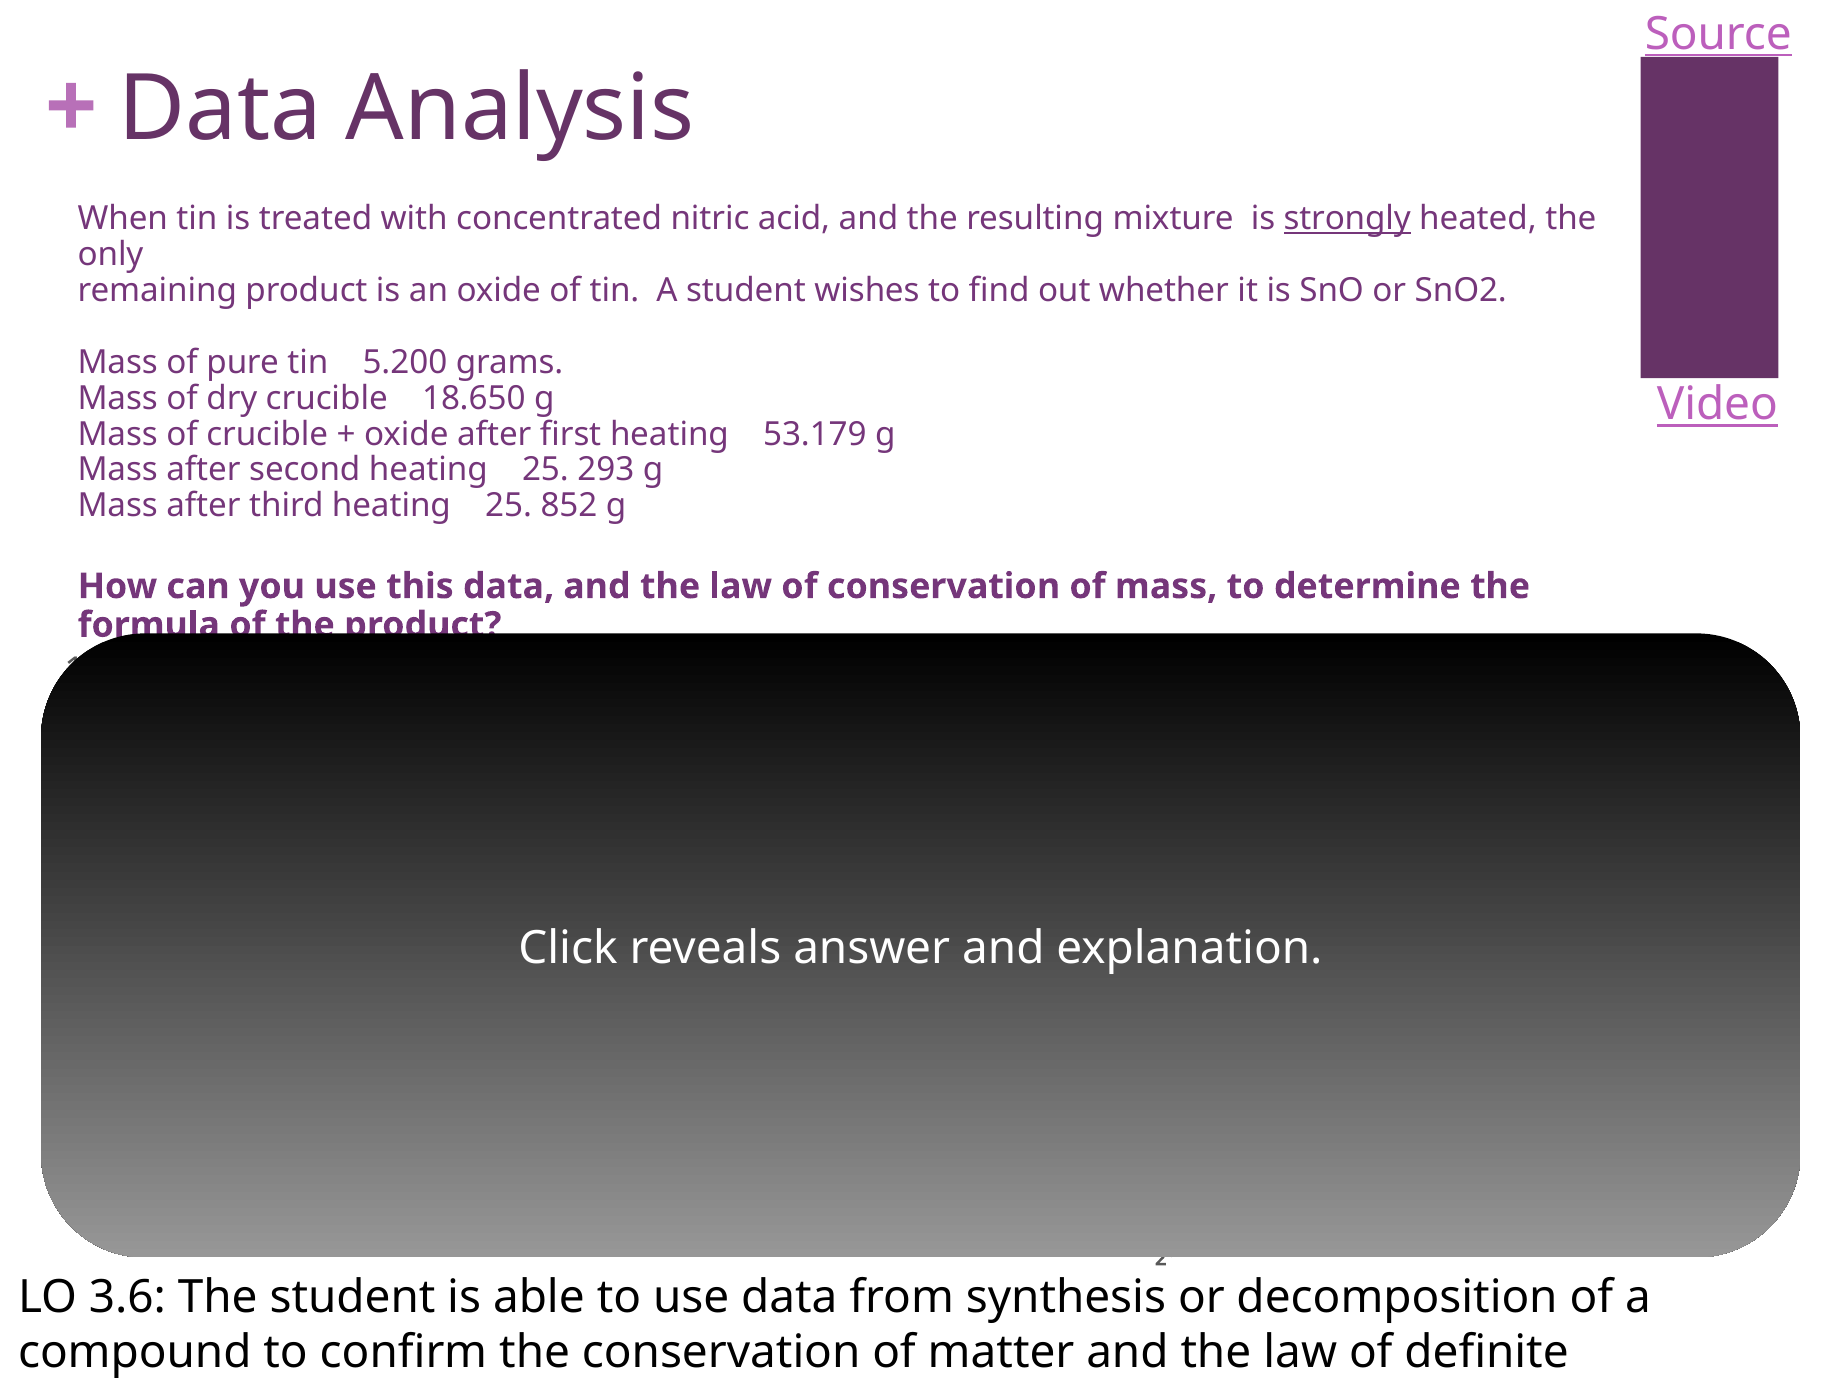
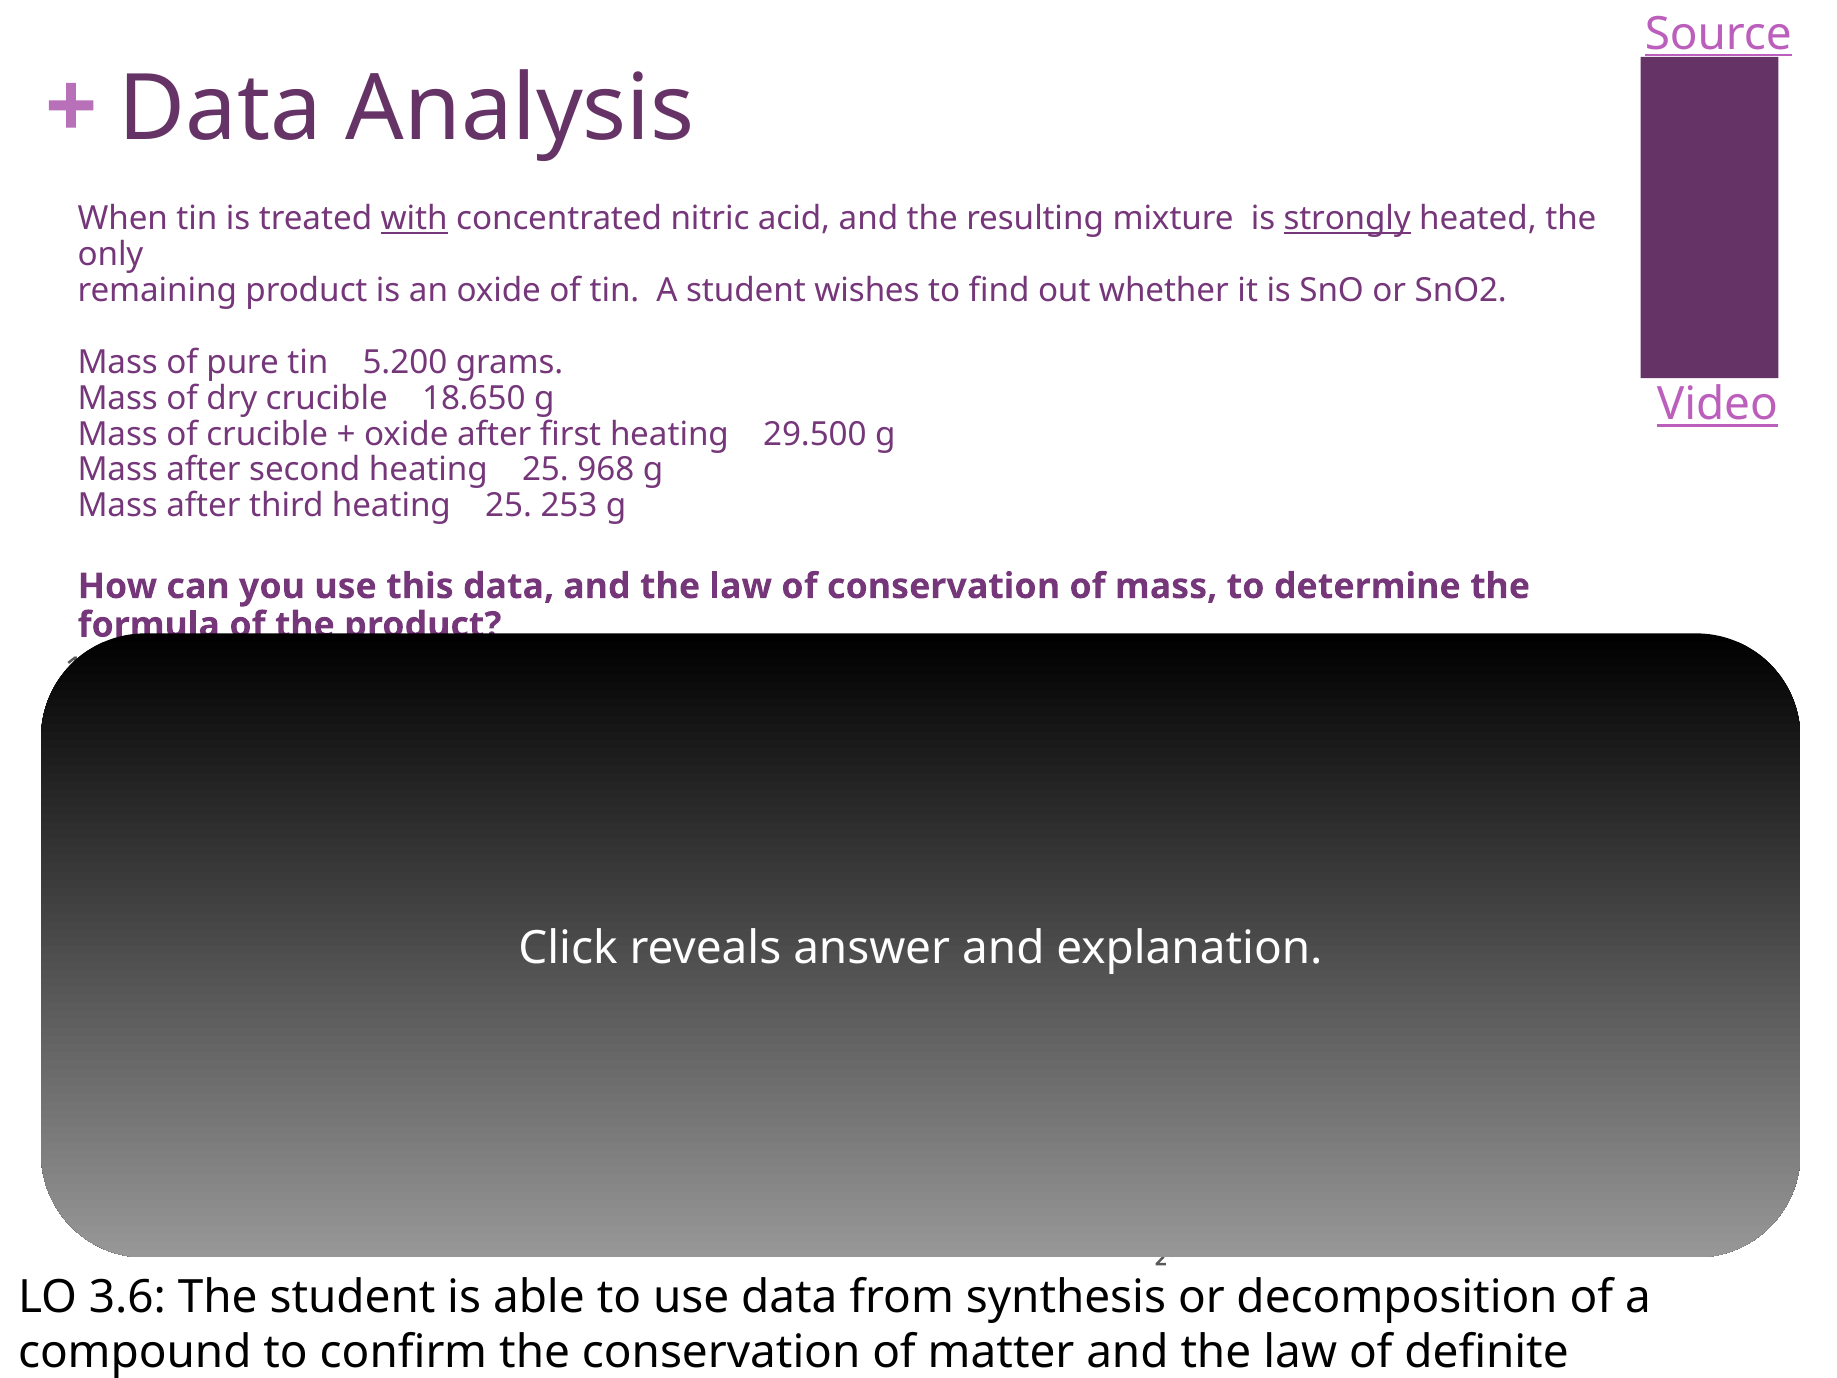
with underline: none -> present
53.179: 53.179 -> 29.500
293: 293 -> 968
852: 852 -> 253
